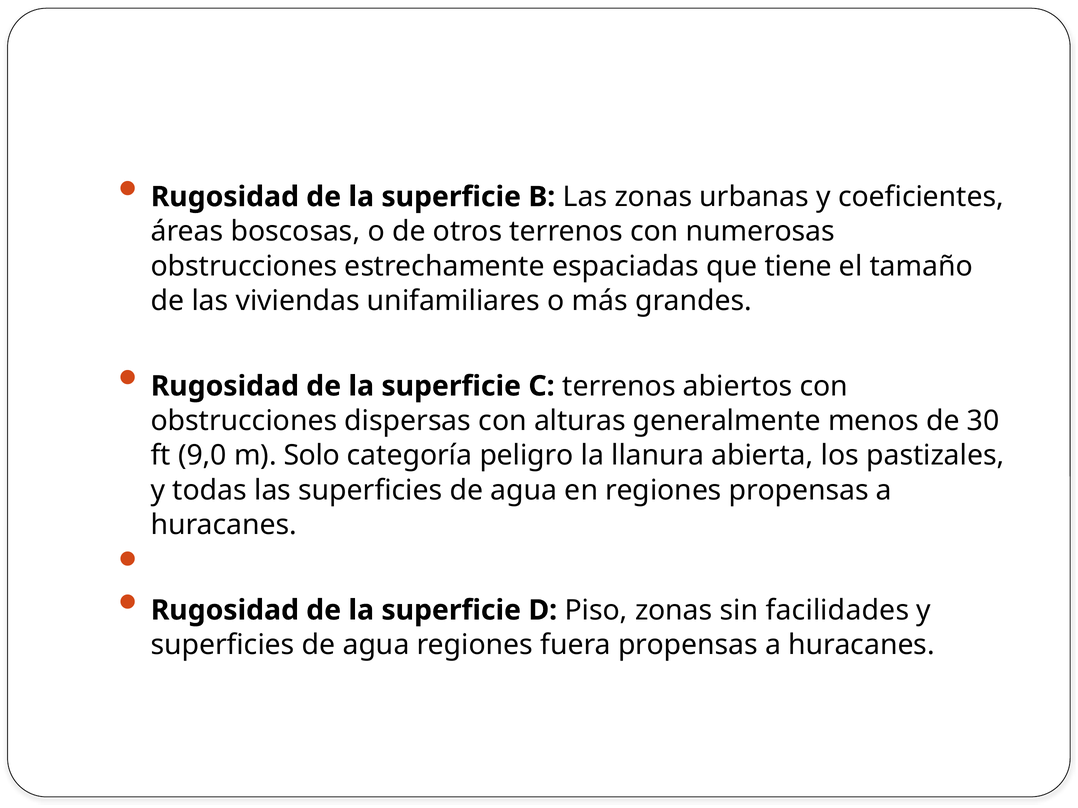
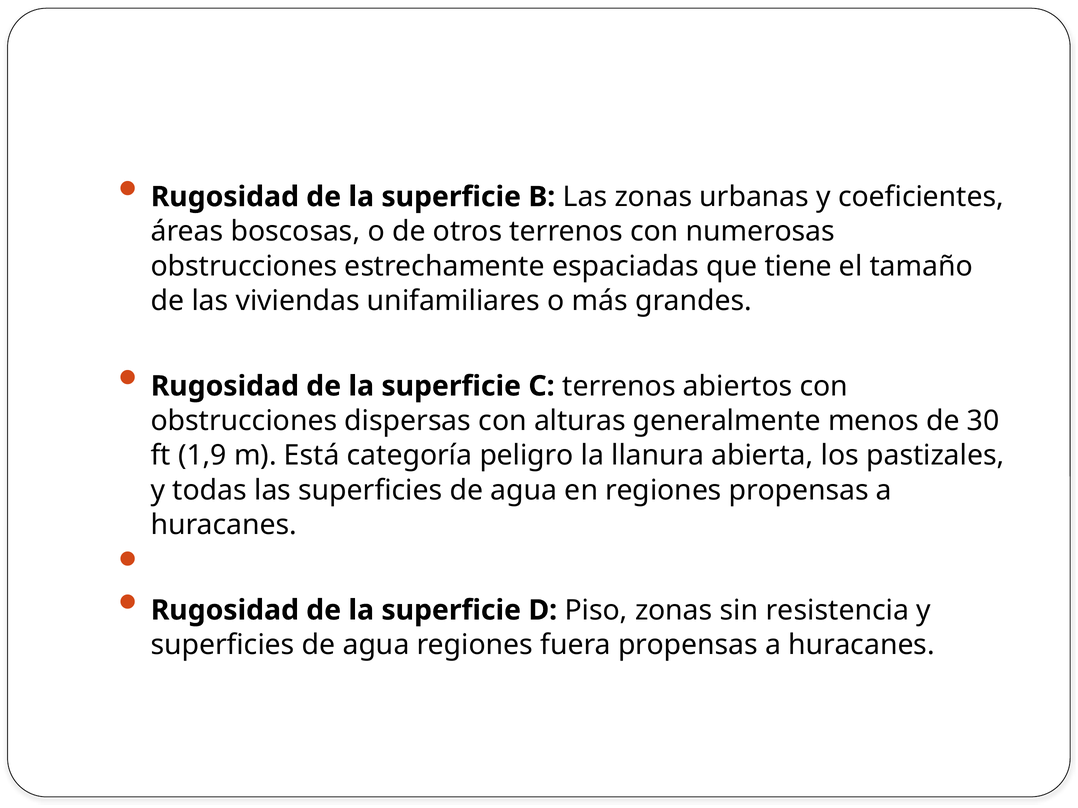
9,0: 9,0 -> 1,9
Solo: Solo -> Está
facilidades: facilidades -> resistencia
